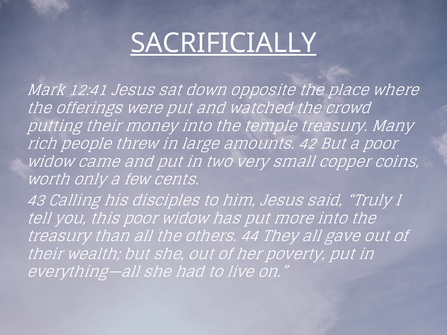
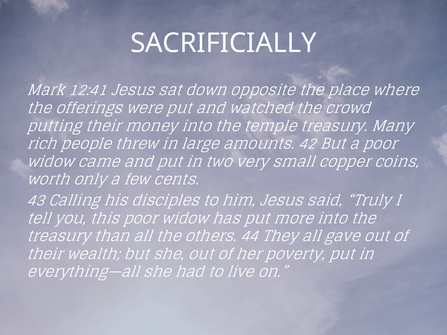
SACRIFICIALLY underline: present -> none
